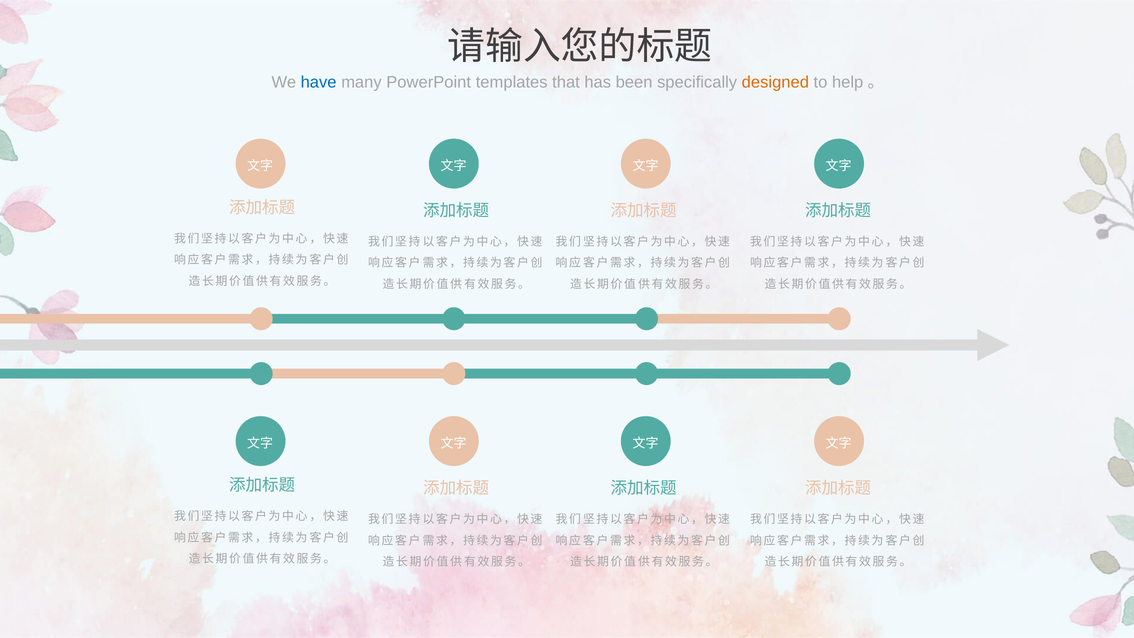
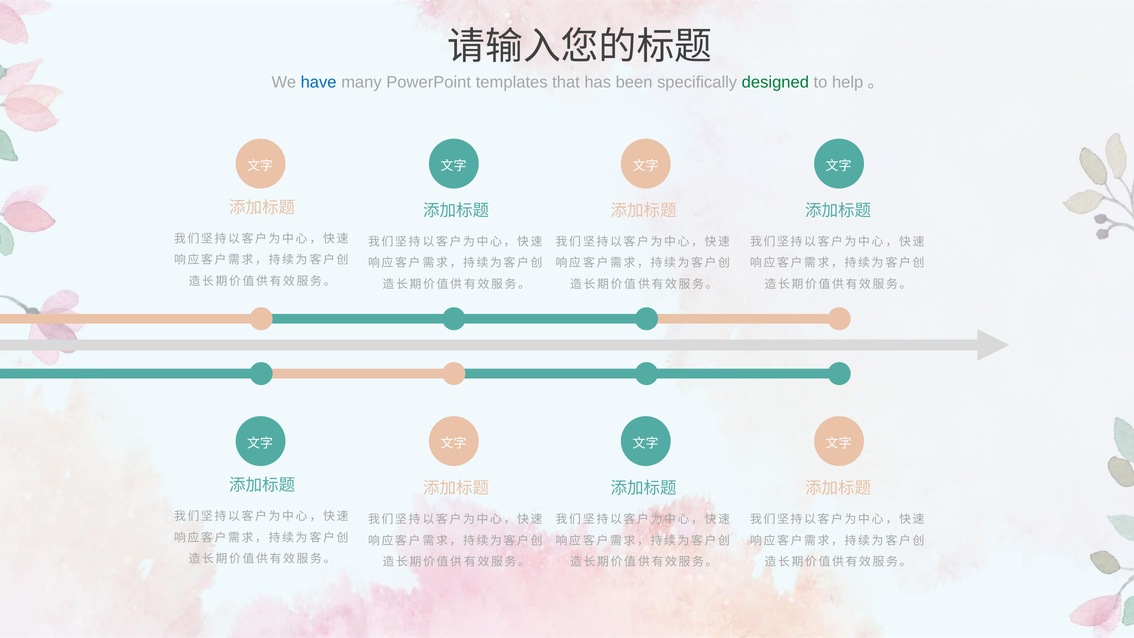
designed colour: orange -> green
